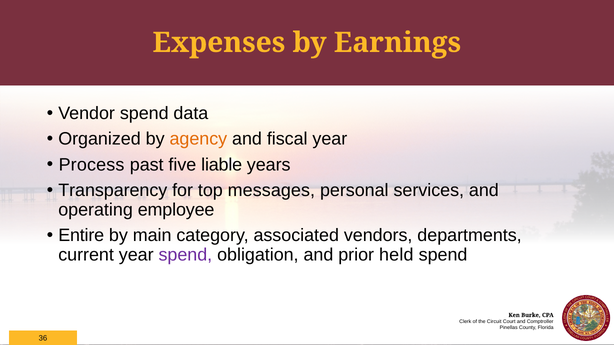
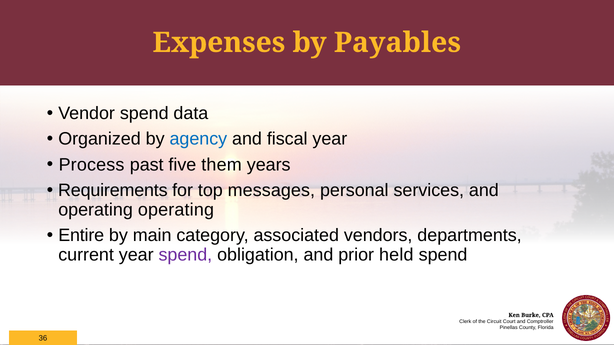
Earnings: Earnings -> Payables
agency colour: orange -> blue
liable: liable -> them
Transparency: Transparency -> Requirements
operating employee: employee -> operating
